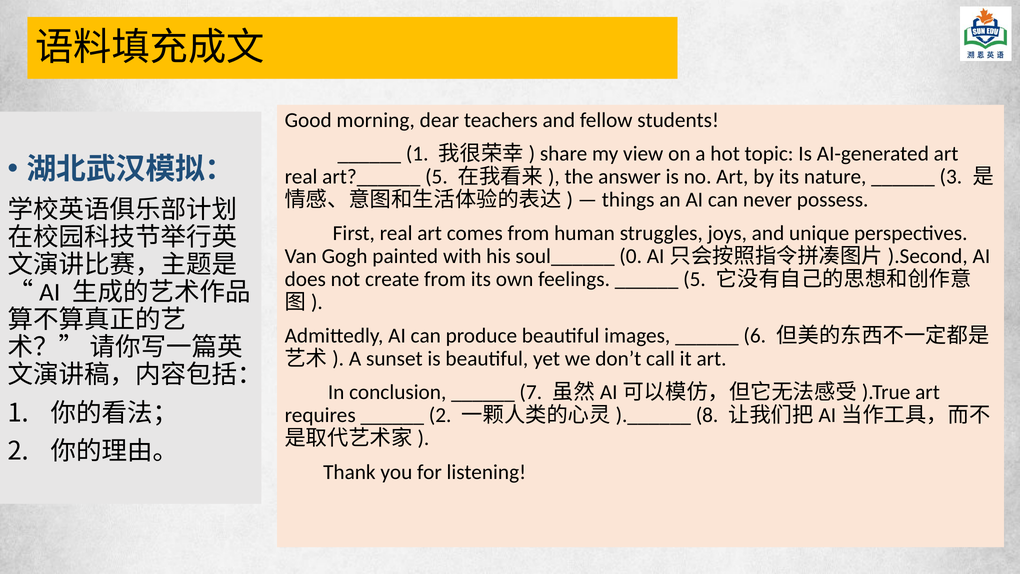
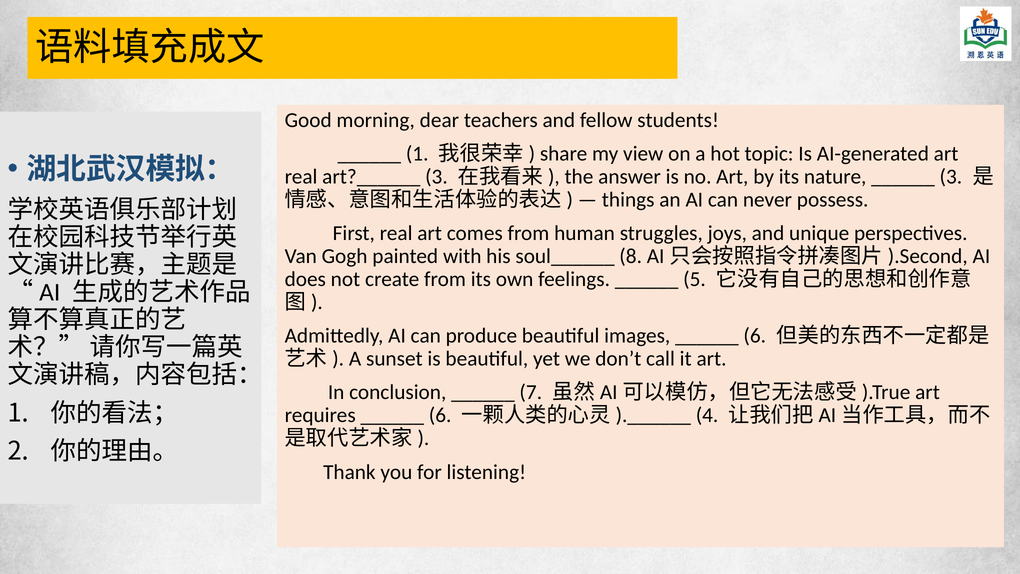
art?______ 5: 5 -> 3
0: 0 -> 8
2 at (440, 415): 2 -> 6
8: 8 -> 4
